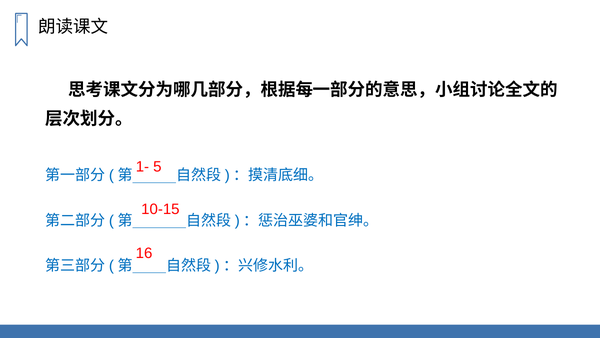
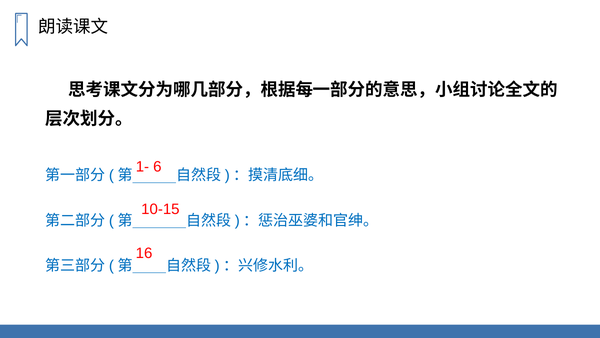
5: 5 -> 6
